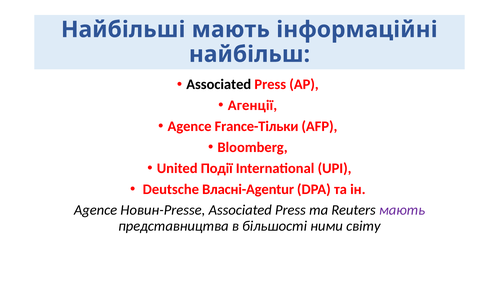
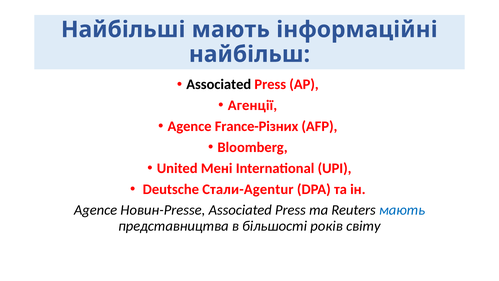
France-Тільки: France-Тільки -> France-Різних
Події: Події -> Мені
Власні-Agentur: Власні-Agentur -> Стали-Agentur
мають at (402, 210) colour: purple -> blue
ними: ними -> років
